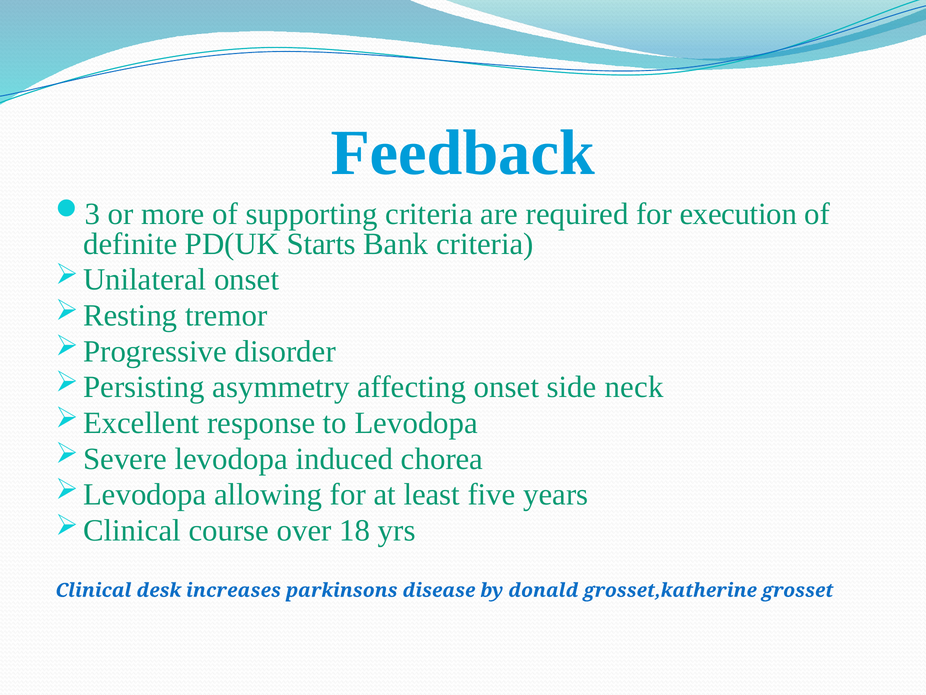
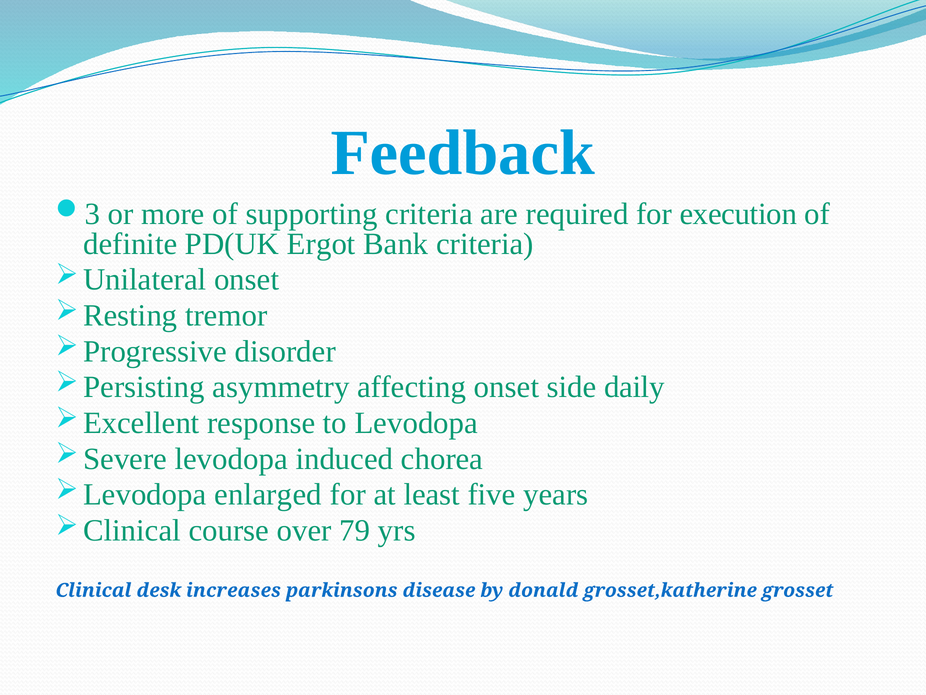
Starts: Starts -> Ergot
neck: neck -> daily
allowing: allowing -> enlarged
18: 18 -> 79
